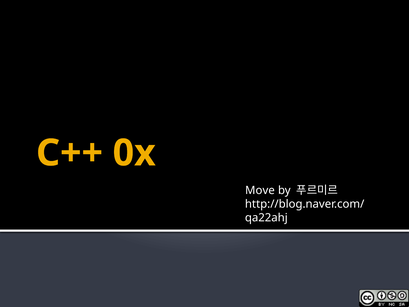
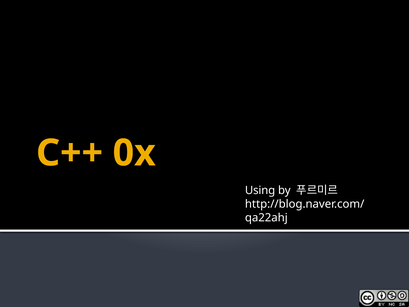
Move: Move -> Using
